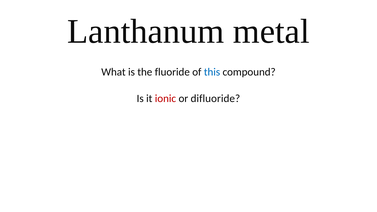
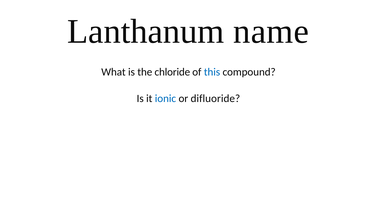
metal: metal -> name
fluoride: fluoride -> chloride
ionic colour: red -> blue
